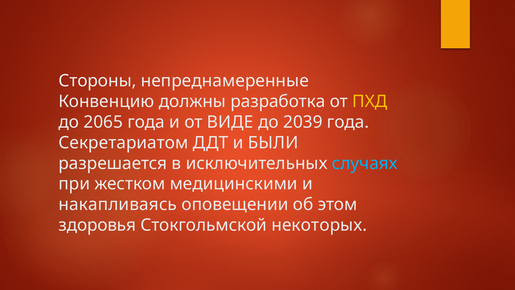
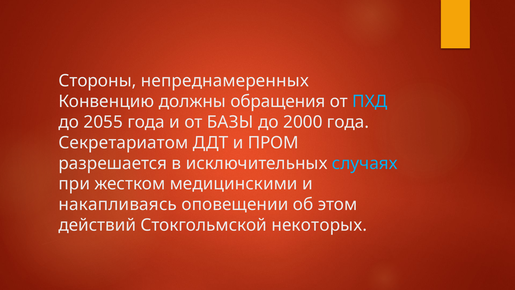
непреднамеренные: непреднамеренные -> непреднамеренных
разработка: разработка -> обращения
ПХД colour: yellow -> light blue
2065: 2065 -> 2055
ВИДЕ: ВИДЕ -> БАЗЫ
2039: 2039 -> 2000
БЫЛИ: БЫЛИ -> ПРОМ
здоровья: здоровья -> действий
